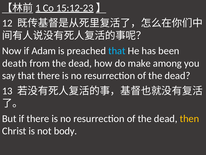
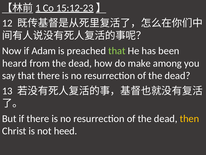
that at (117, 51) colour: light blue -> light green
death: death -> heard
body: body -> heed
